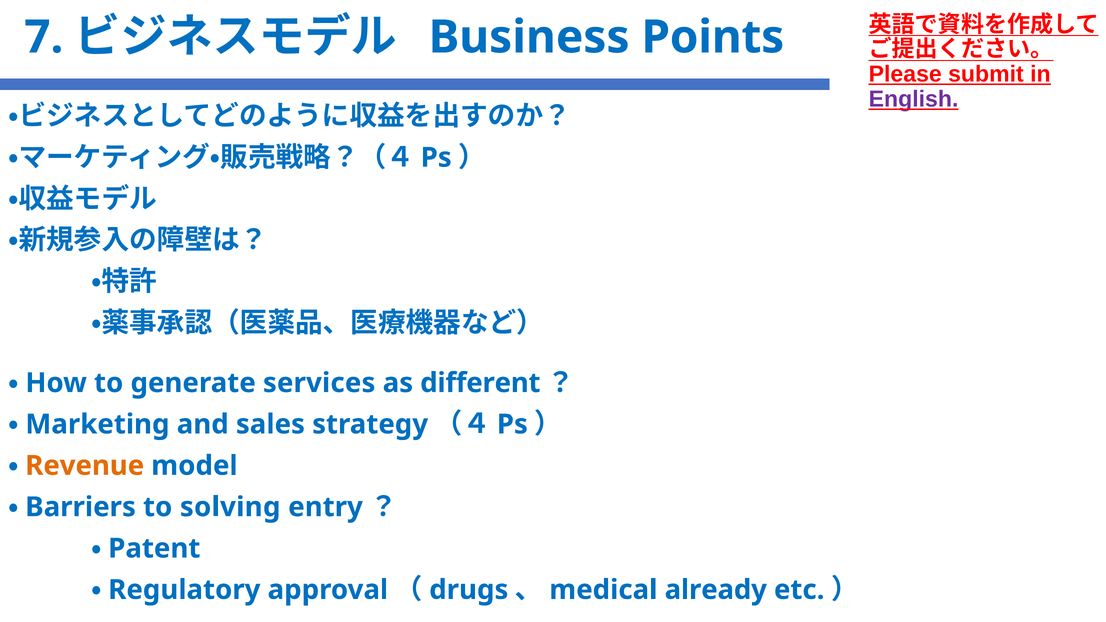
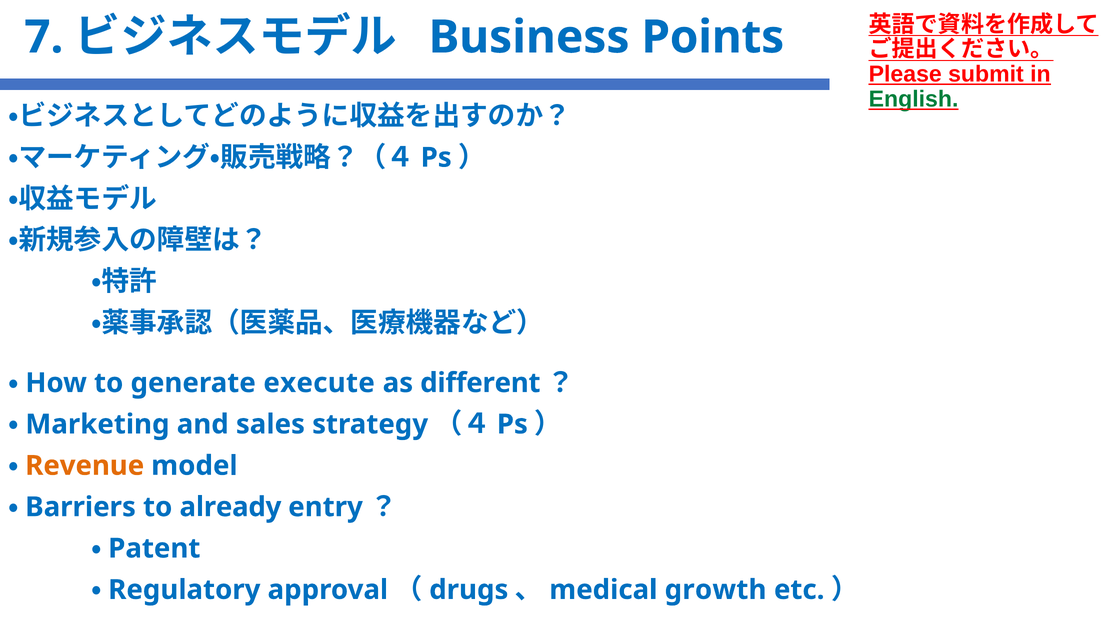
English colour: purple -> green
services: services -> execute
solving: solving -> already
already: already -> growth
